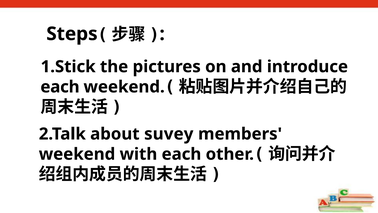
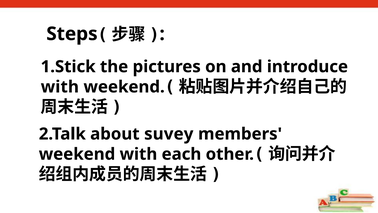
each at (60, 87): each -> with
